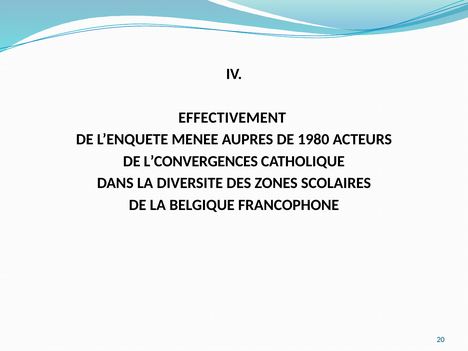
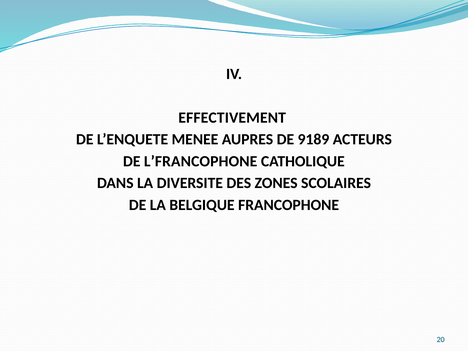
1980: 1980 -> 9189
L’CONVERGENCES: L’CONVERGENCES -> L’FRANCOPHONE
